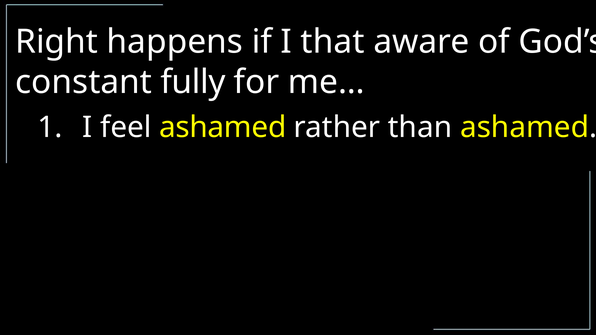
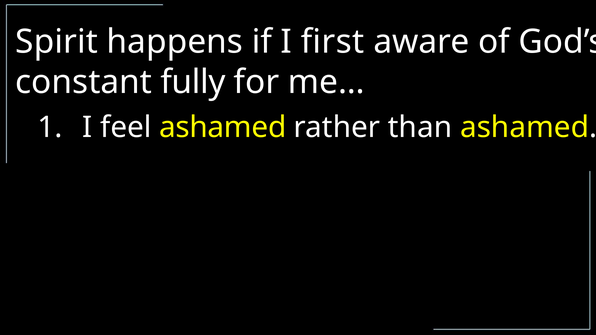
Right: Right -> Spirit
that: that -> first
